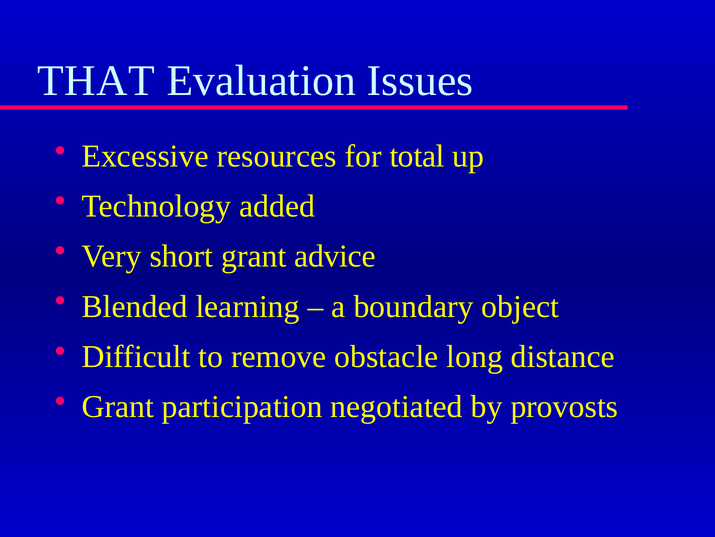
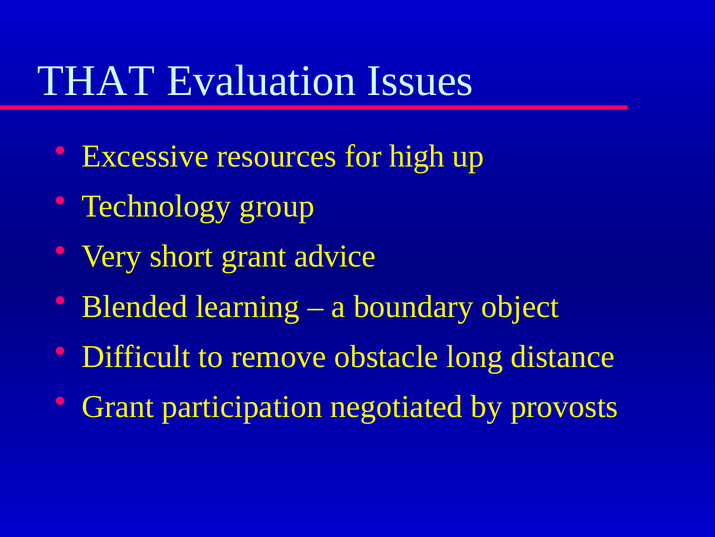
total: total -> high
added: added -> group
